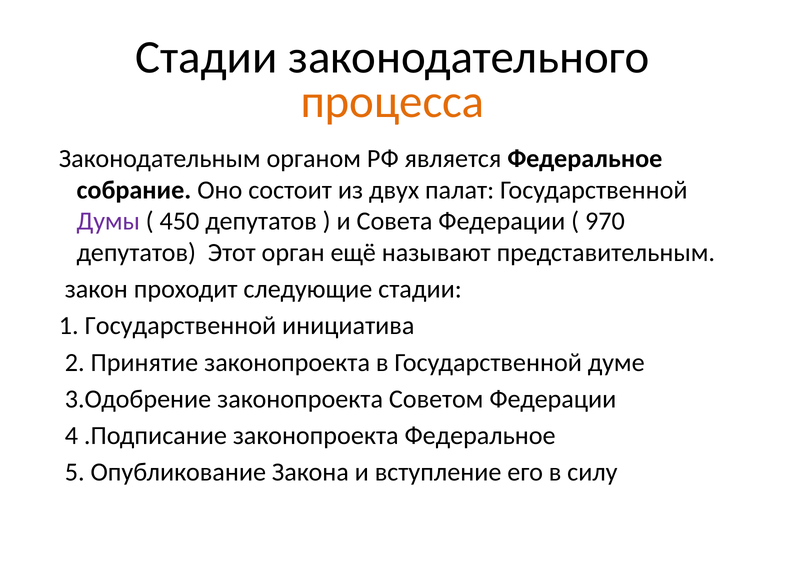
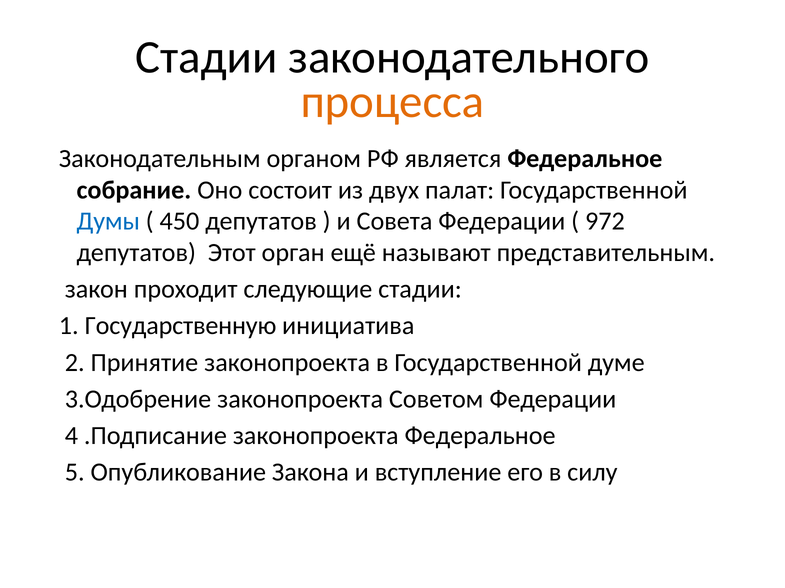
Думы colour: purple -> blue
970: 970 -> 972
1 Государственной: Государственной -> Государственную
